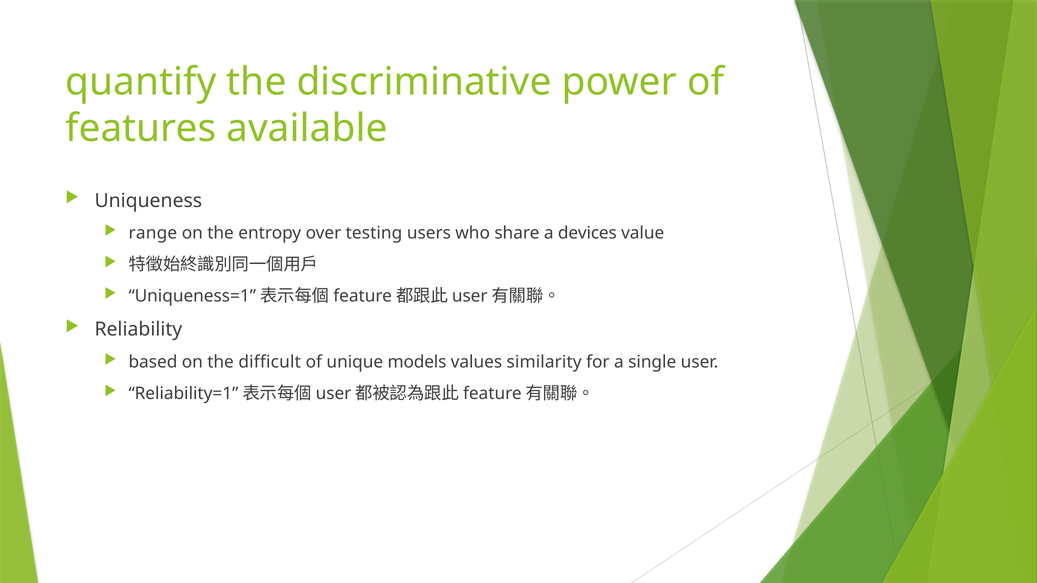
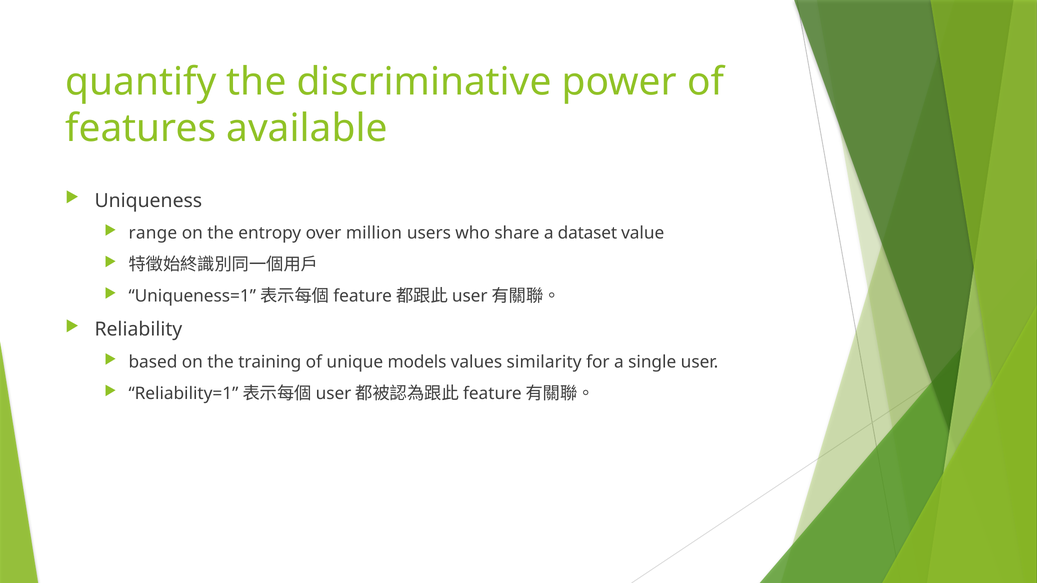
testing: testing -> million
devices: devices -> dataset
difficult: difficult -> training
